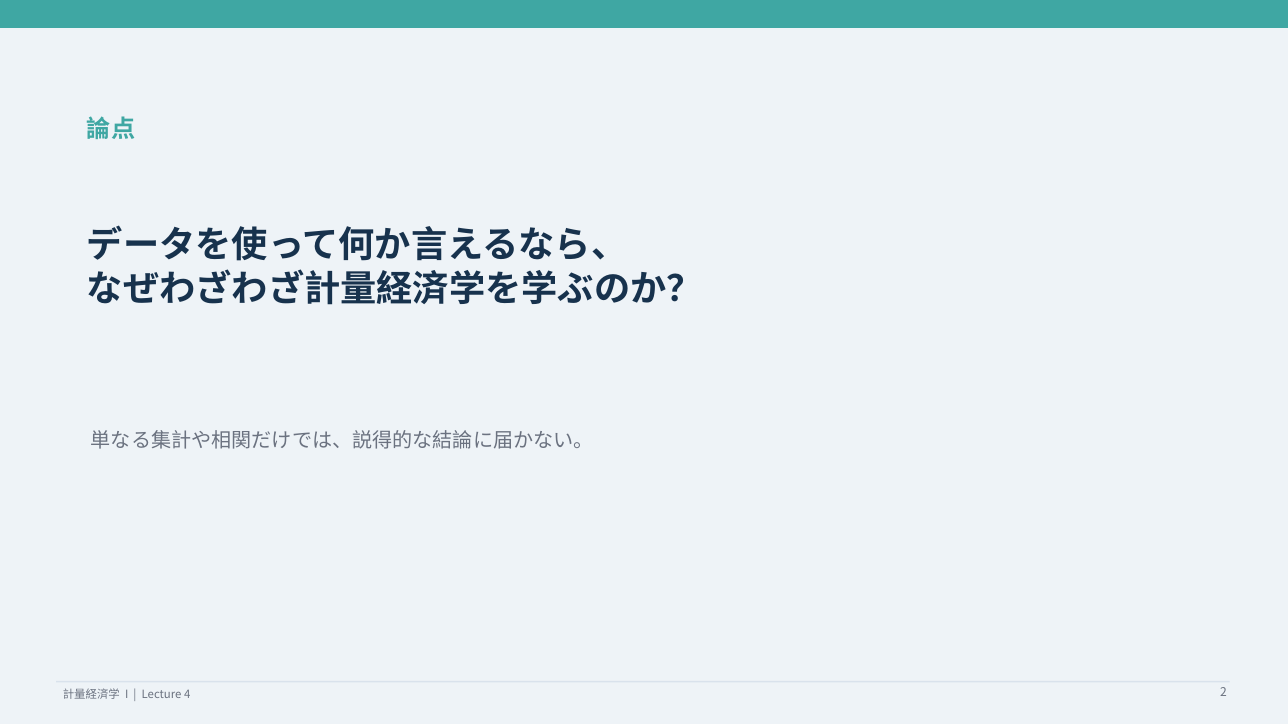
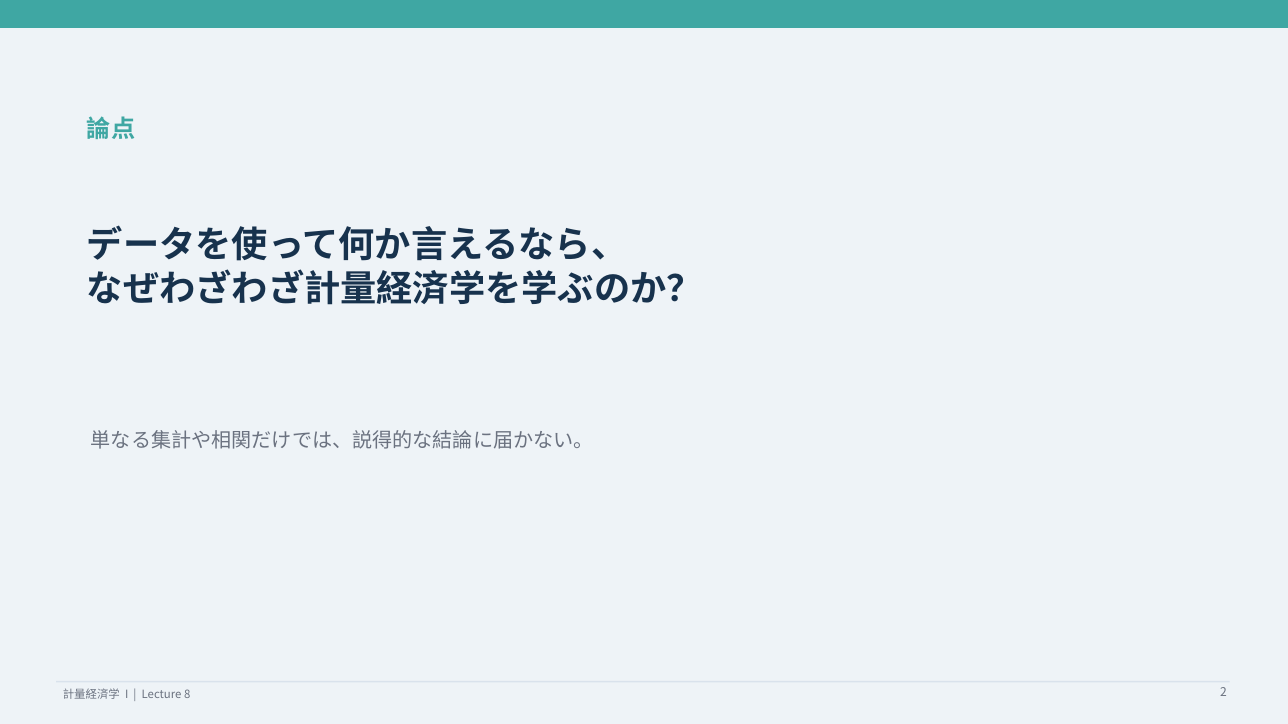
4: 4 -> 8
